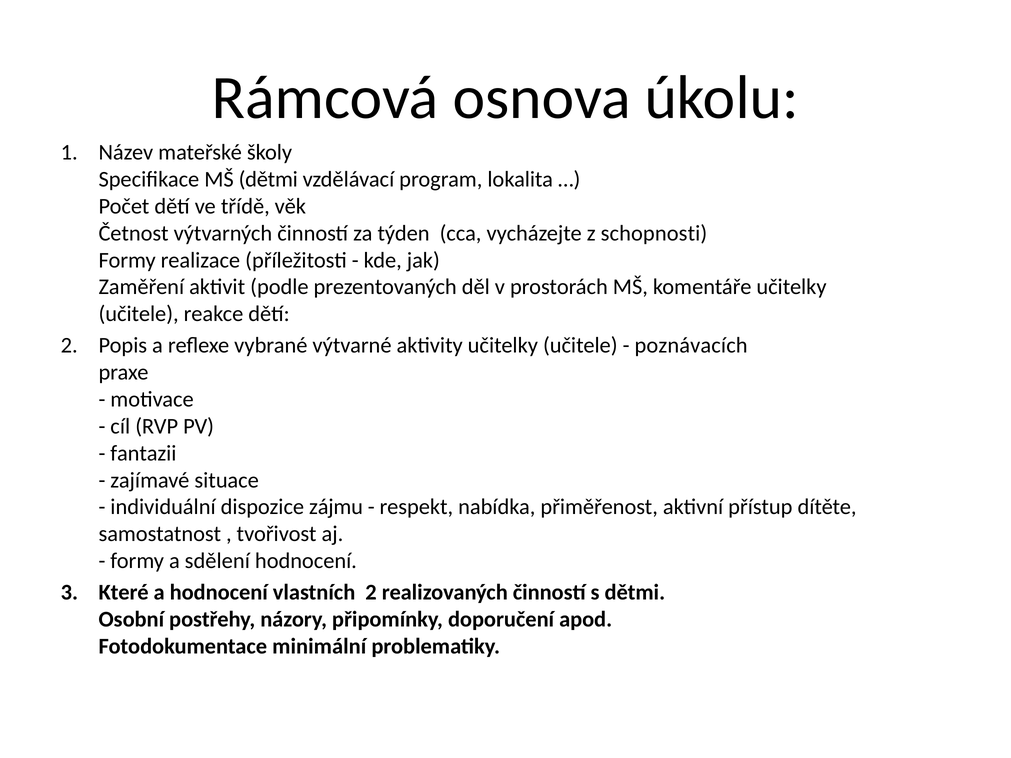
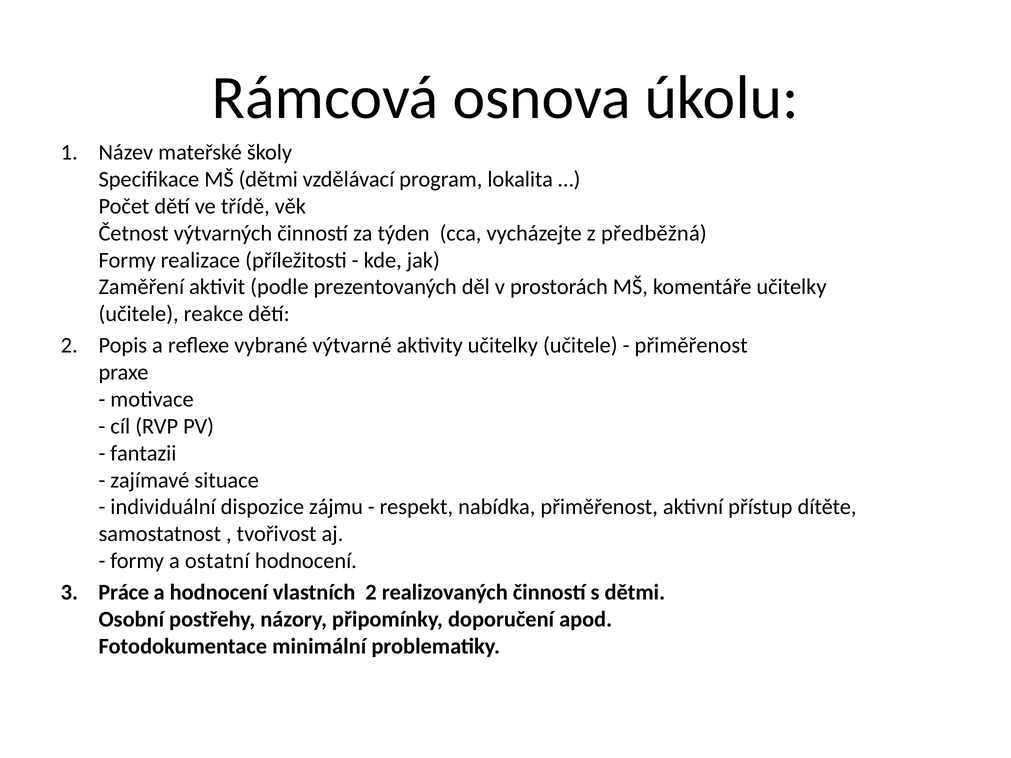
schopnosti: schopnosti -> předběžná
poznávacích at (691, 346): poznávacích -> přiměřenost
sdělení: sdělení -> ostatní
Které: Které -> Práce
